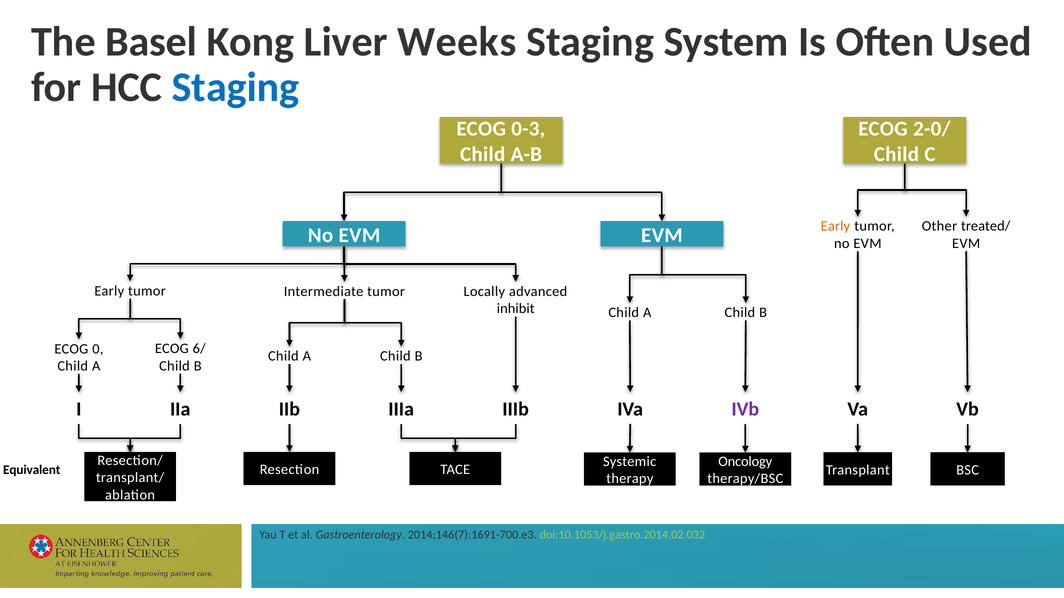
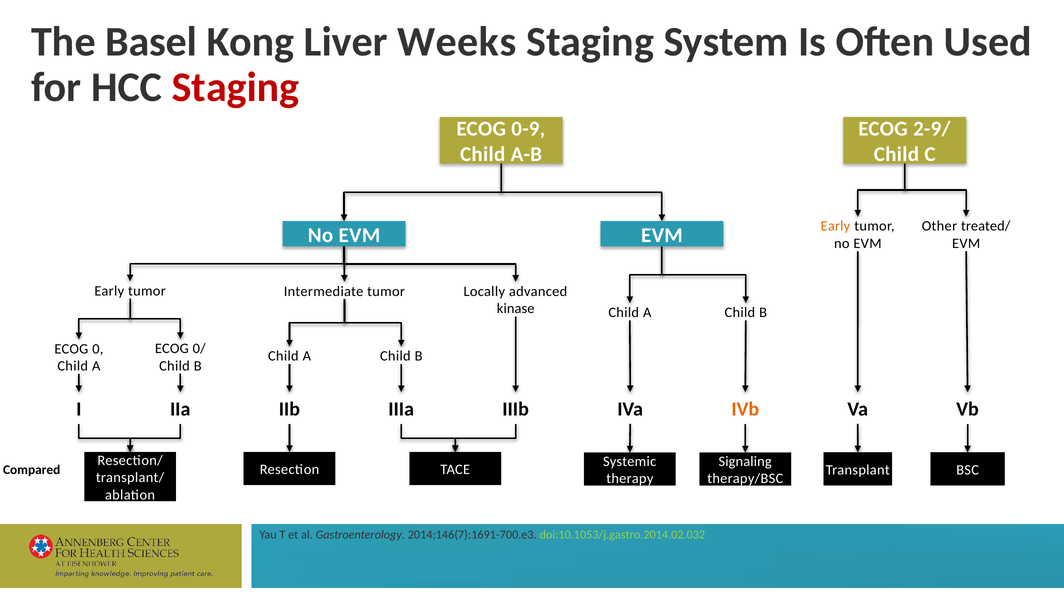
Staging at (236, 88) colour: blue -> red
0-3: 0-3 -> 0-9
2-0/: 2-0/ -> 2-9/
inhibit: inhibit -> kinase
6/: 6/ -> 0/
IVb colour: purple -> orange
Oncology: Oncology -> Signaling
Equivalent: Equivalent -> Compared
